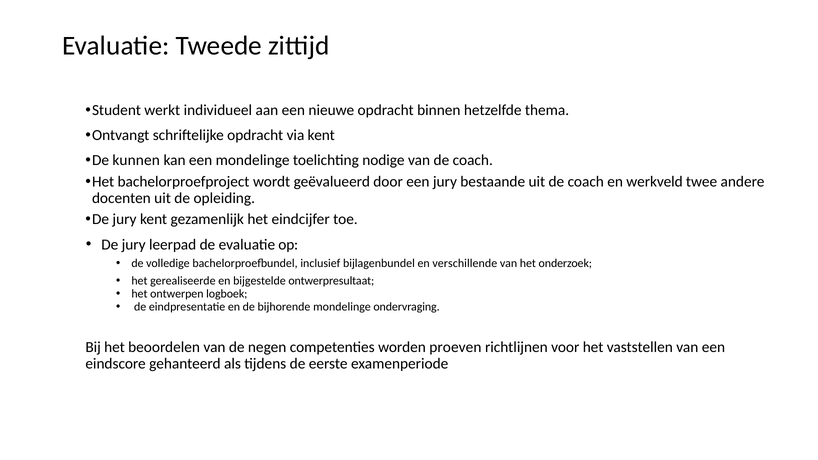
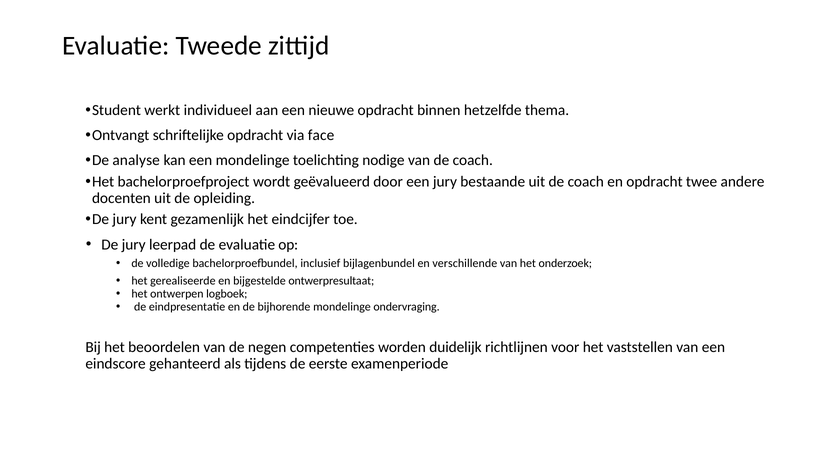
via kent: kent -> face
kunnen: kunnen -> analyse
en werkveld: werkveld -> opdracht
proeven: proeven -> duidelijk
